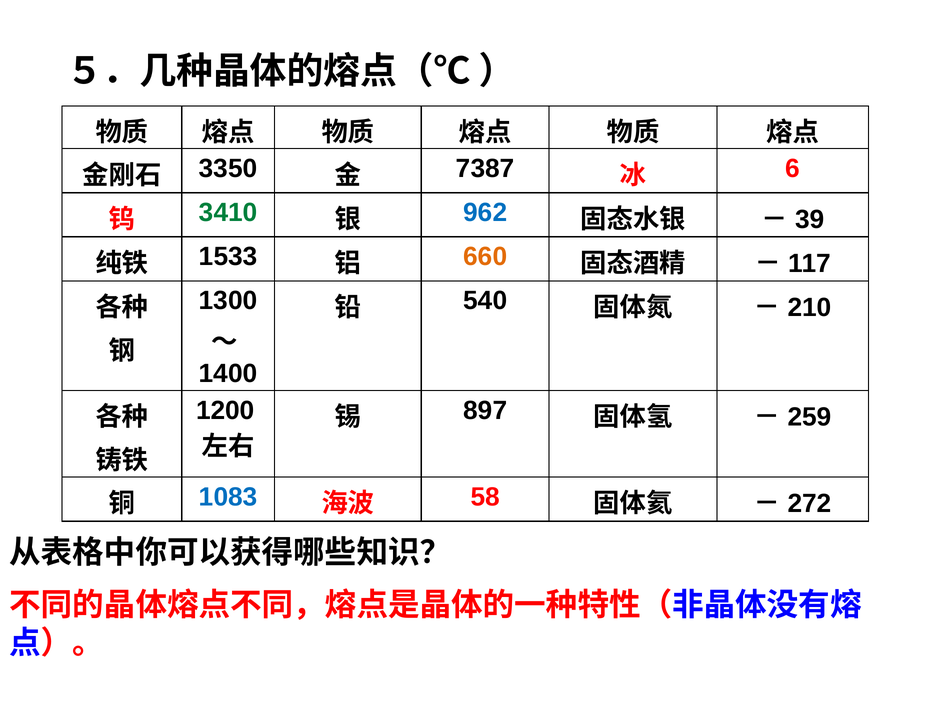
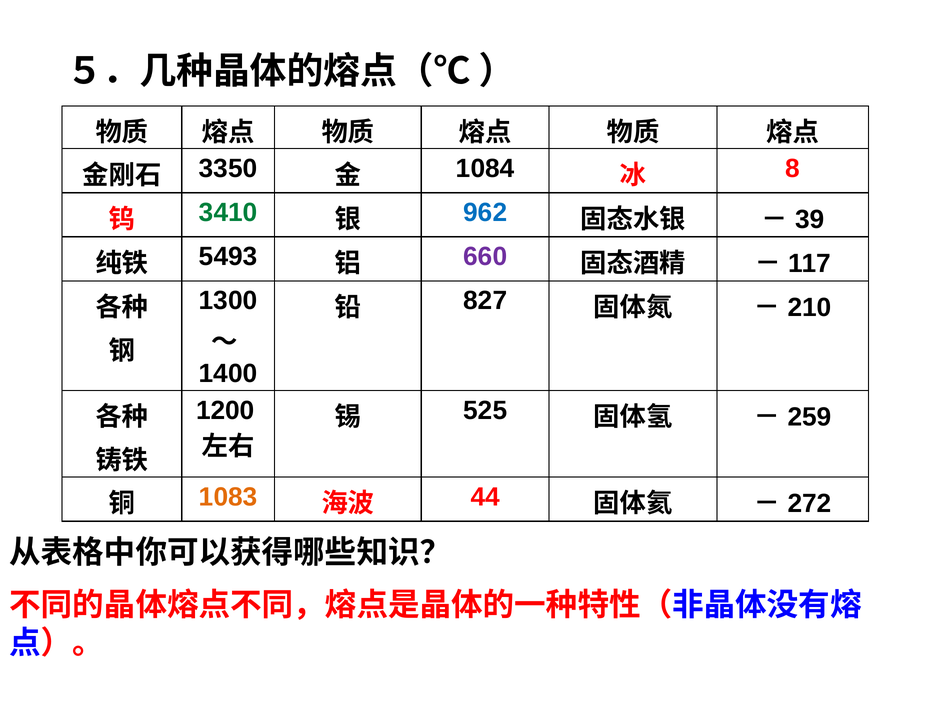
7387: 7387 -> 1084
6: 6 -> 8
1533: 1533 -> 5493
660 colour: orange -> purple
540: 540 -> 827
897: 897 -> 525
1083 colour: blue -> orange
58: 58 -> 44
